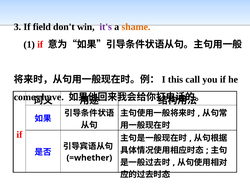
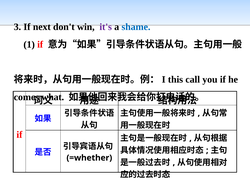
field: field -> next
shame colour: orange -> blue
have: have -> what
